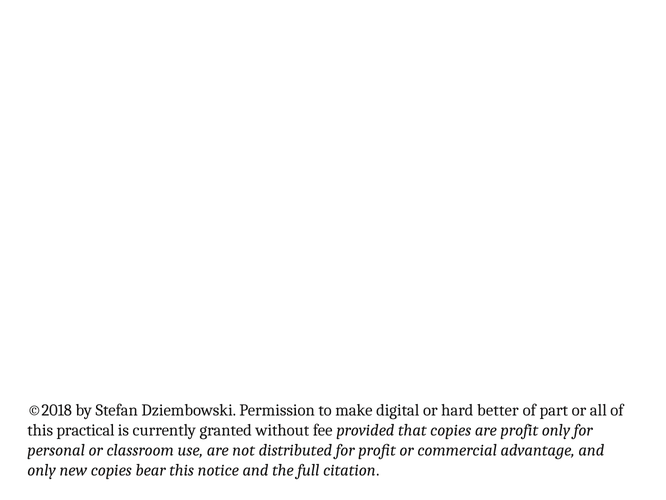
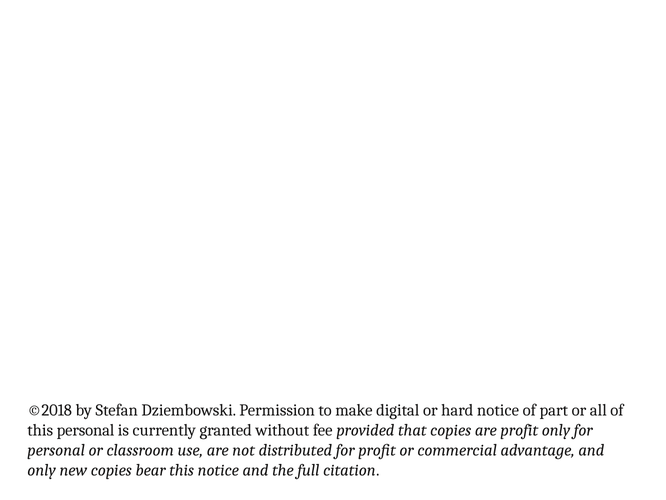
hard better: better -> notice
this practical: practical -> personal
